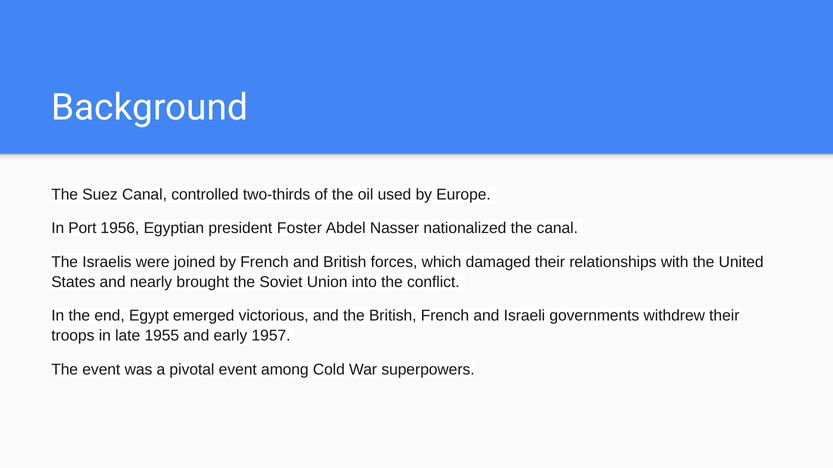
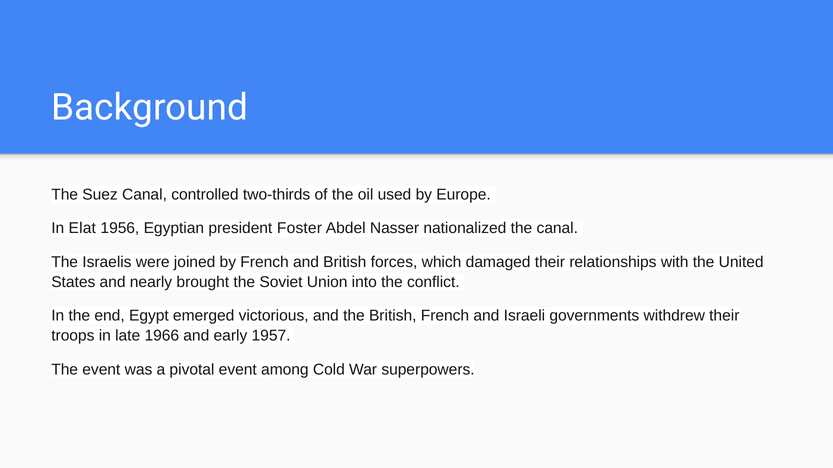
Port: Port -> Elat
1955: 1955 -> 1966
